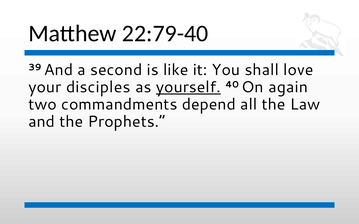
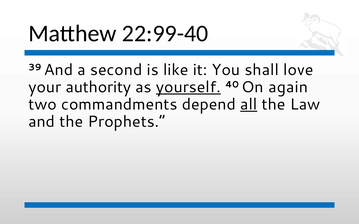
22:79-40: 22:79-40 -> 22:99-40
disciples: disciples -> authority
all underline: none -> present
